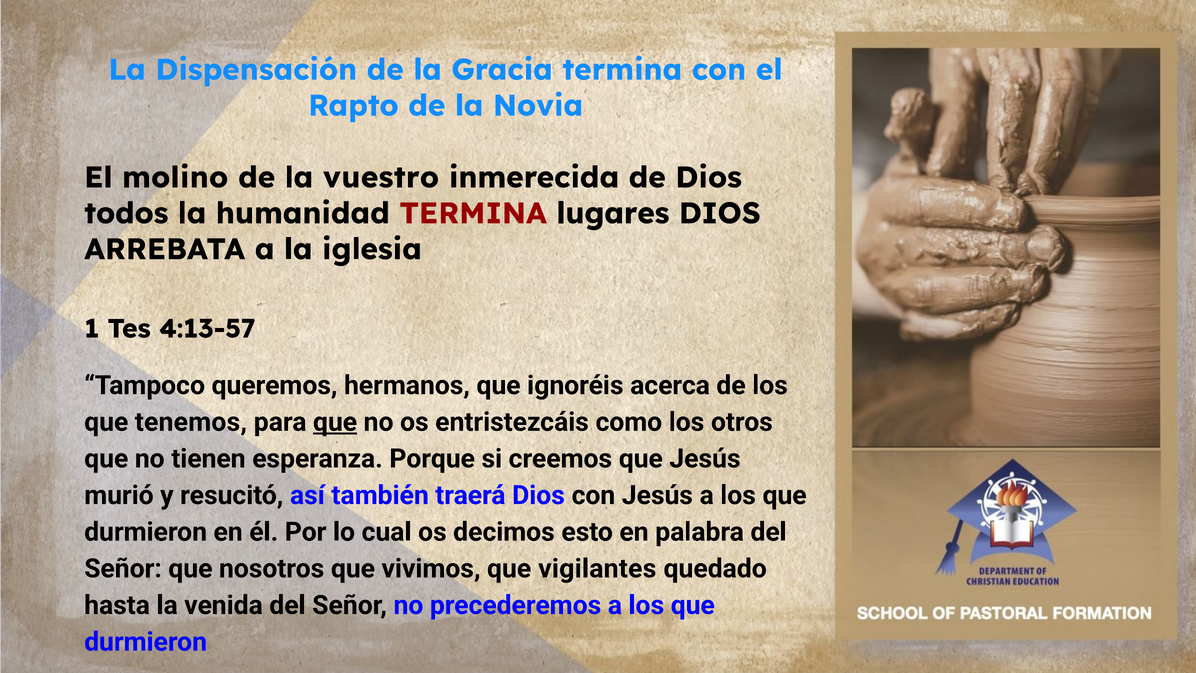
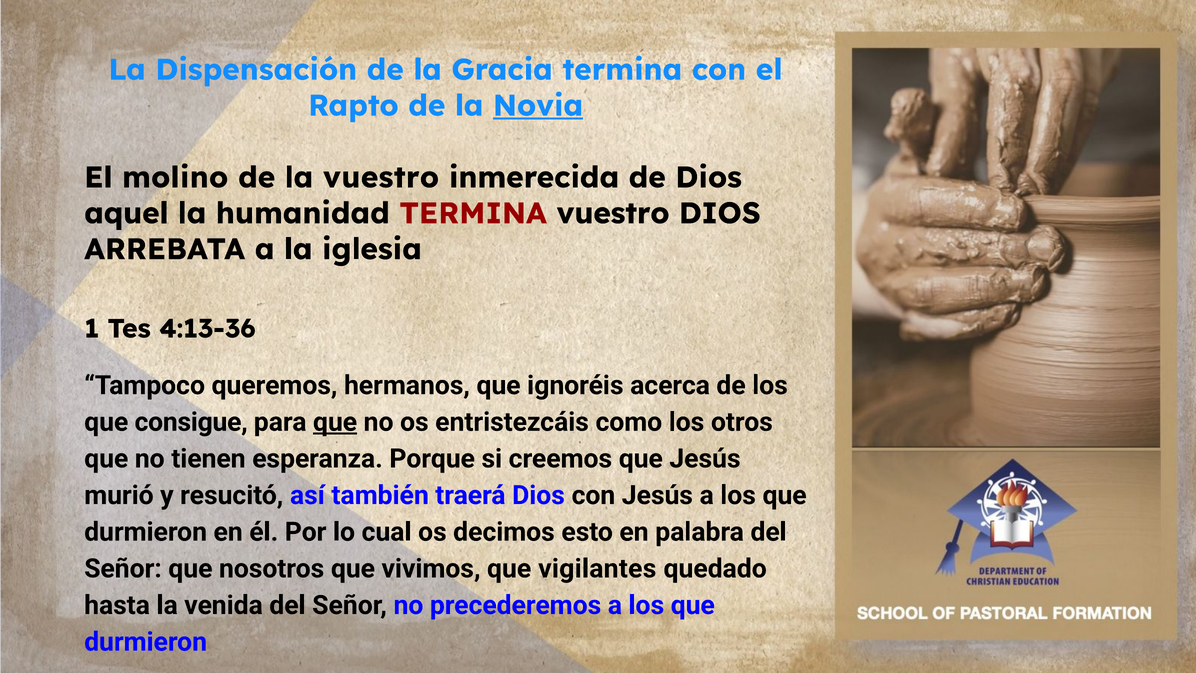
Novia underline: none -> present
todos: todos -> aquel
TERMINA lugares: lugares -> vuestro
4:13-57: 4:13-57 -> 4:13-36
tenemos: tenemos -> consigue
